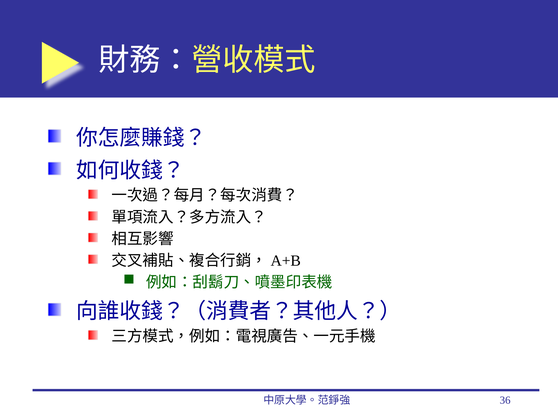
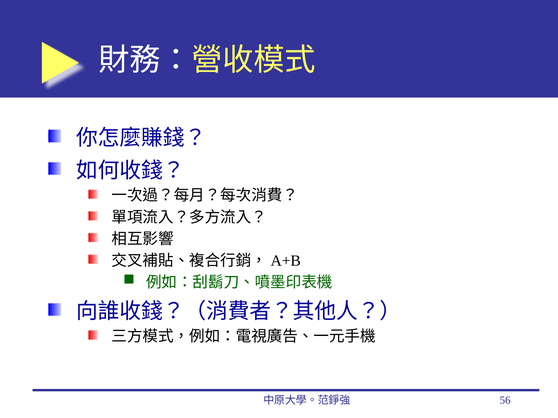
36: 36 -> 56
